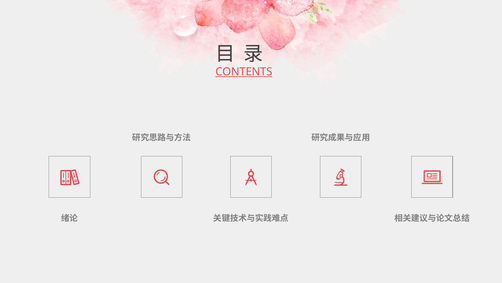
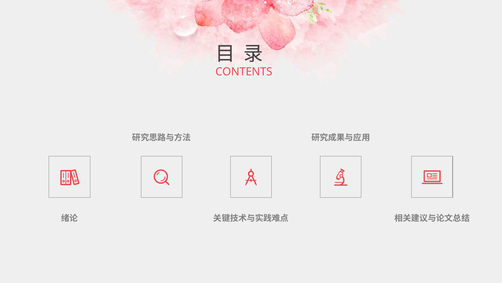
CONTENTS underline: present -> none
